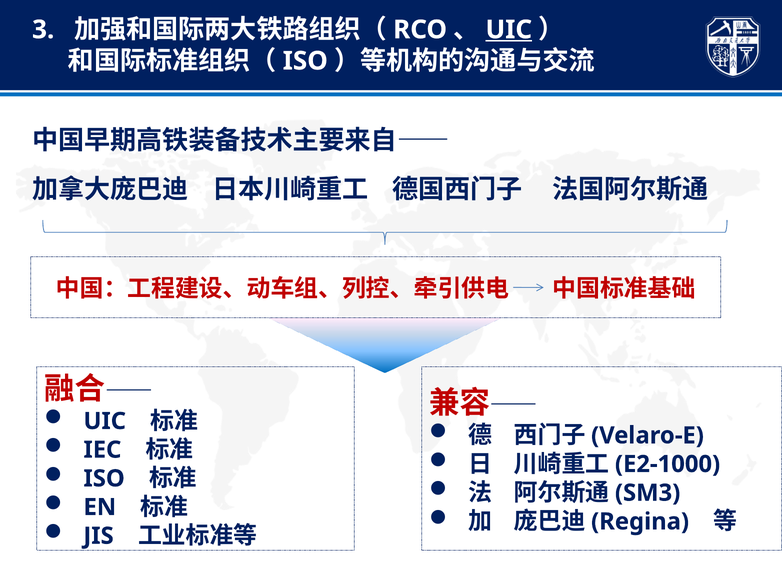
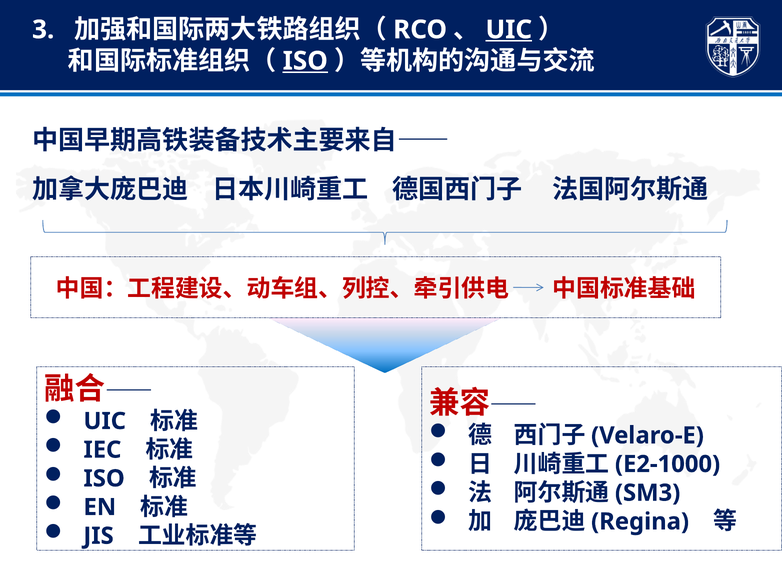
ISO at (305, 61) underline: none -> present
